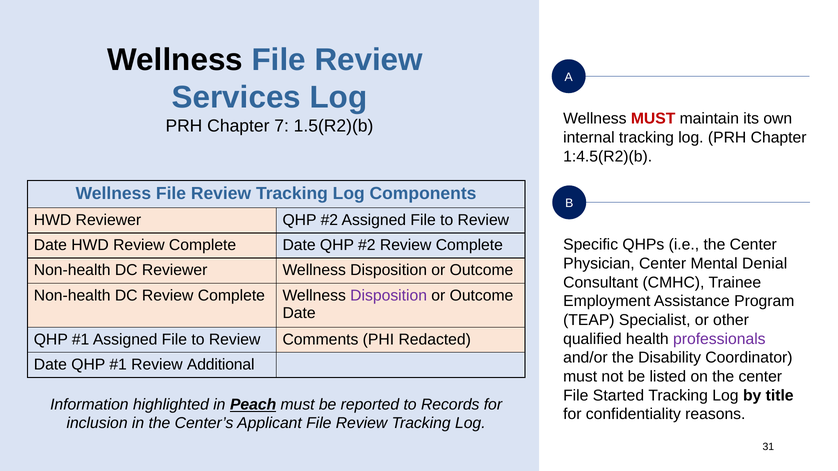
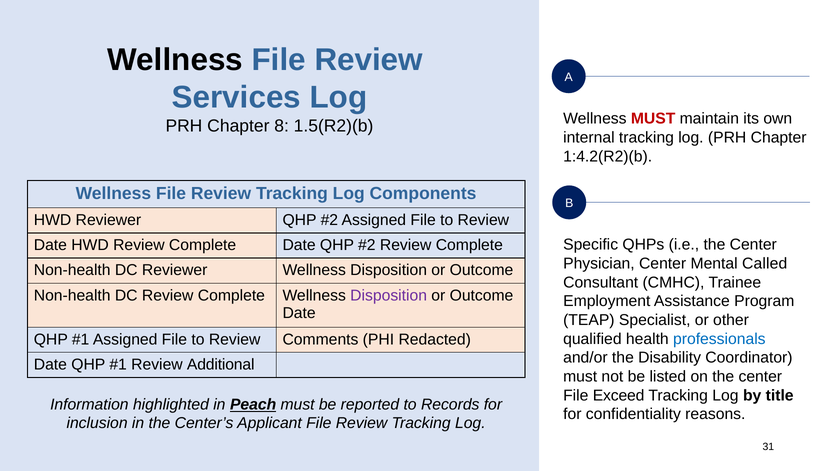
7: 7 -> 8
1:4.5(R2)(b: 1:4.5(R2)(b -> 1:4.2(R2)(b
Denial: Denial -> Called
professionals colour: purple -> blue
Started: Started -> Exceed
